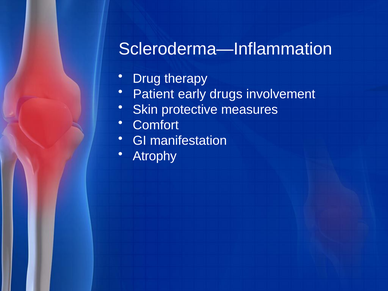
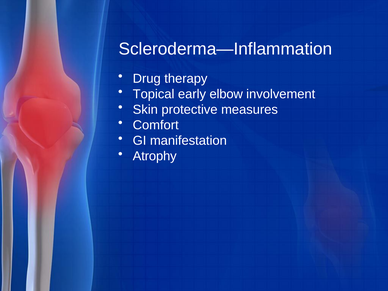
Patient: Patient -> Topical
drugs: drugs -> elbow
